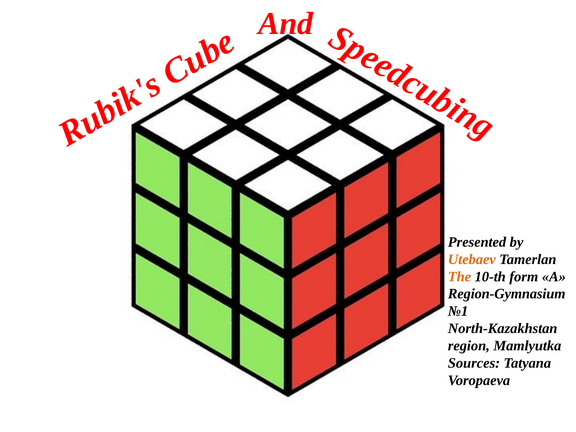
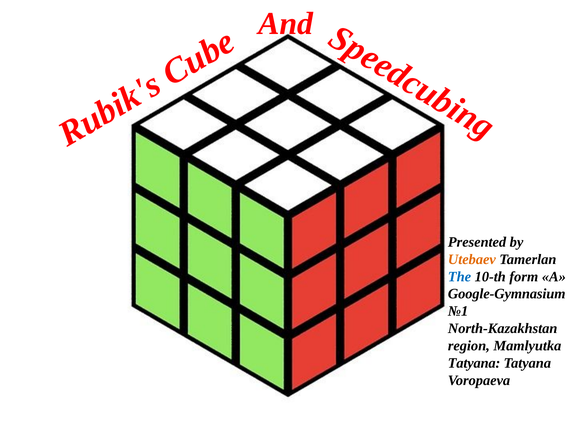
The colour: orange -> blue
Region-Gymnasium: Region-Gymnasium -> Google-Gymnasium
Sources at (474, 363): Sources -> Tatyana
